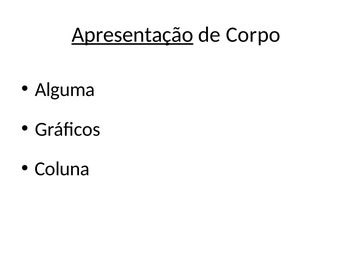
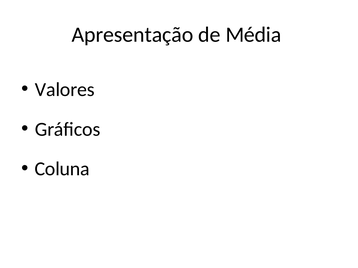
Apresentação underline: present -> none
Corpo: Corpo -> Média
Alguma: Alguma -> Valores
